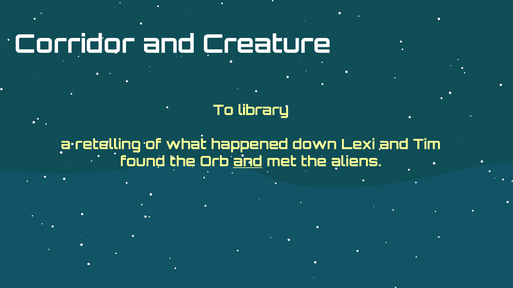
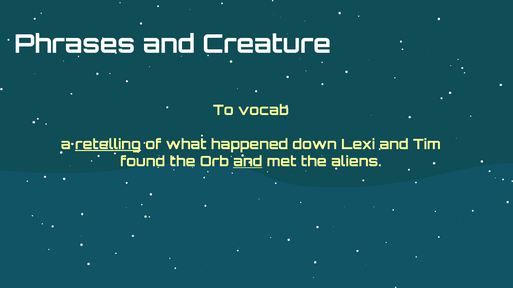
Corridor: Corridor -> Phrases
library: library -> vocab
retelling underline: none -> present
